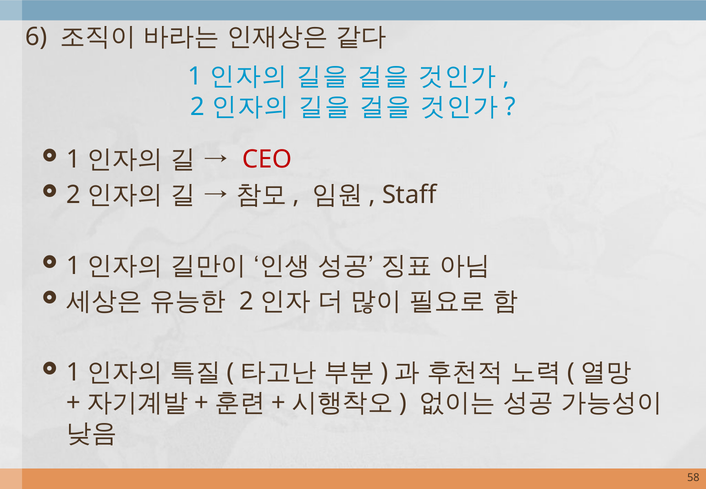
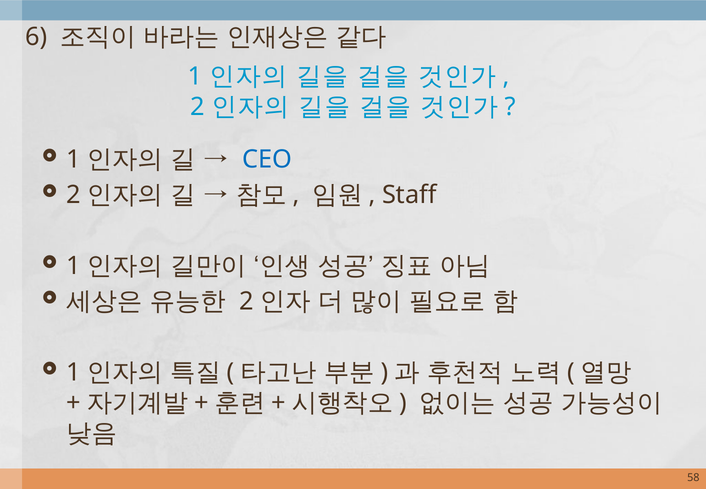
CEO colour: red -> blue
